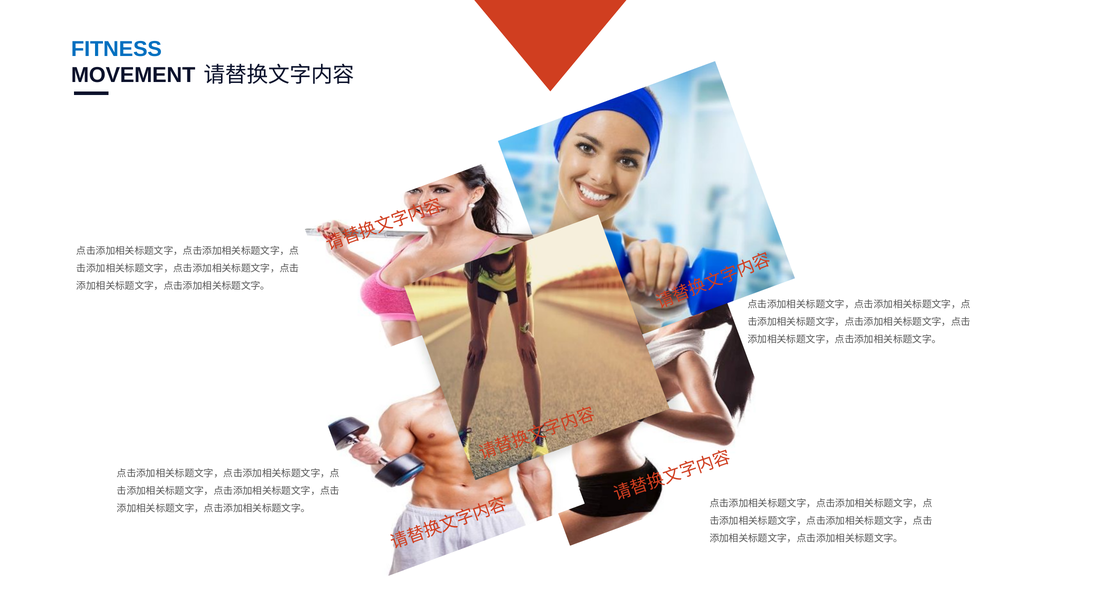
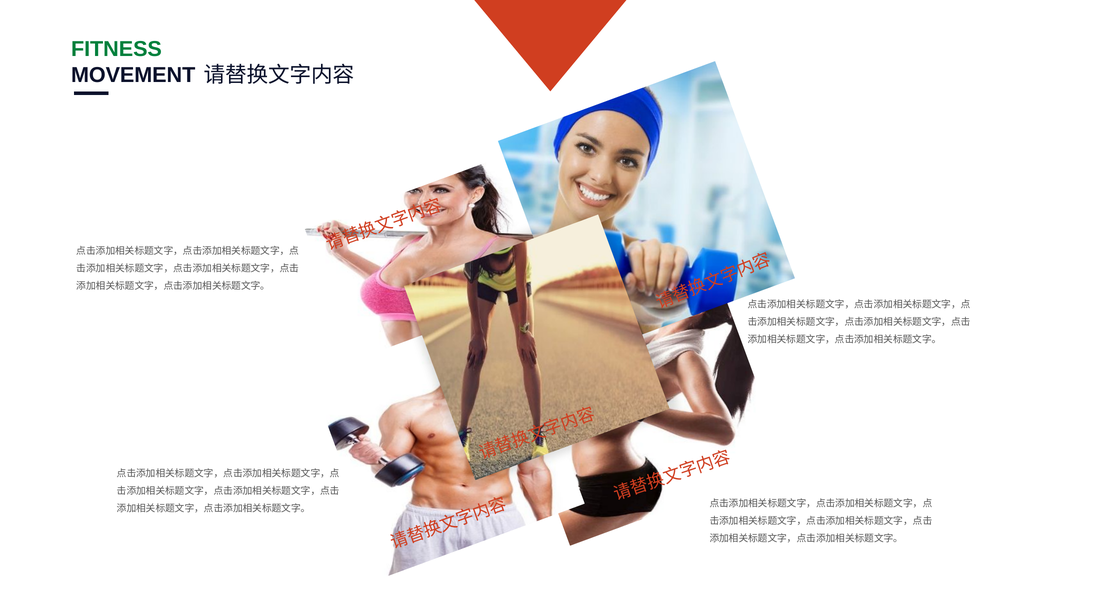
FITNESS colour: blue -> green
